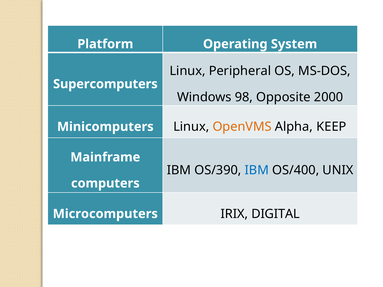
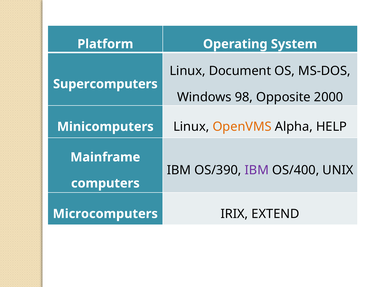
Peripheral: Peripheral -> Document
KEEP: KEEP -> HELP
IBM at (257, 170) colour: blue -> purple
DIGITAL: DIGITAL -> EXTEND
